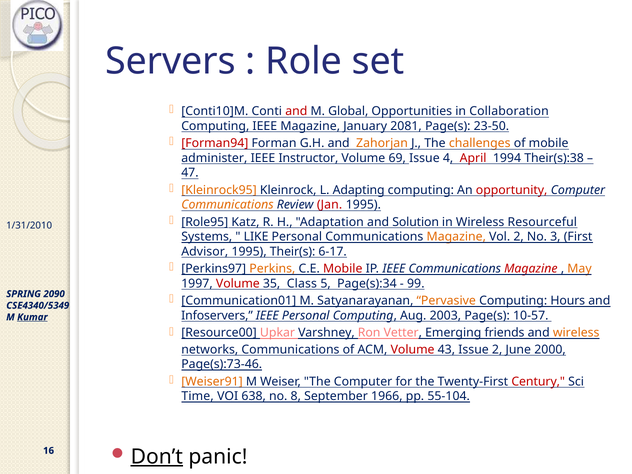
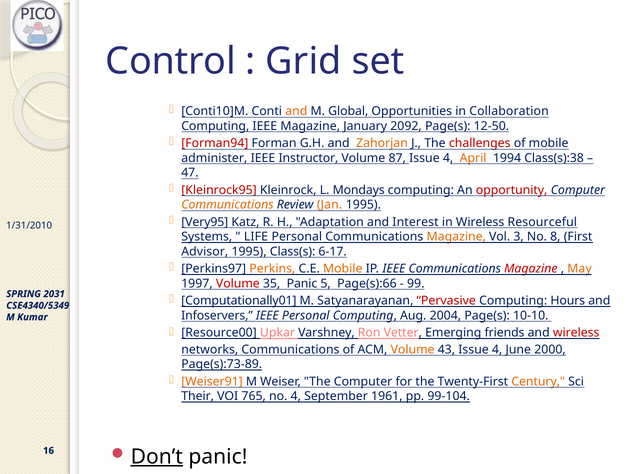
Servers: Servers -> Control
Role: Role -> Grid
and at (296, 111) colour: red -> orange
2081: 2081 -> 2092
23-50: 23-50 -> 12-50
challenges colour: orange -> red
69: 69 -> 87
April colour: red -> orange
Their(s):38: Their(s):38 -> Class(s):38
Kleinrock95 colour: orange -> red
Adapting: Adapting -> Mondays
Jan colour: red -> orange
Role95: Role95 -> Very95
Solution: Solution -> Interest
LIKE: LIKE -> LIFE
Vol 2: 2 -> 3
3: 3 -> 8
Their(s: Their(s -> Class(s
Mobile at (343, 269) colour: red -> orange
35 Class: Class -> Panic
Page(s):34: Page(s):34 -> Page(s):66
2090: 2090 -> 2031
Communication01: Communication01 -> Computationally01
Pervasive colour: orange -> red
2003: 2003 -> 2004
10-57: 10-57 -> 10-10
Kumar underline: present -> none
wireless at (576, 333) colour: orange -> red
Volume at (413, 350) colour: red -> orange
43 Issue 2: 2 -> 4
Page(s):73-46: Page(s):73-46 -> Page(s):73-89
Century colour: red -> orange
Time: Time -> Their
638: 638 -> 765
no 8: 8 -> 4
1966: 1966 -> 1961
55-104: 55-104 -> 99-104
